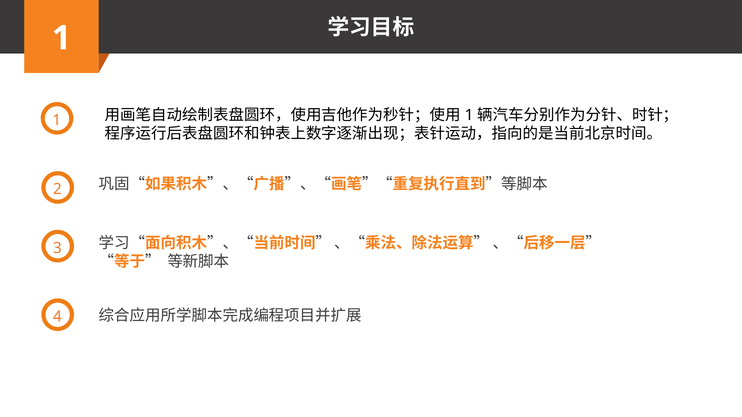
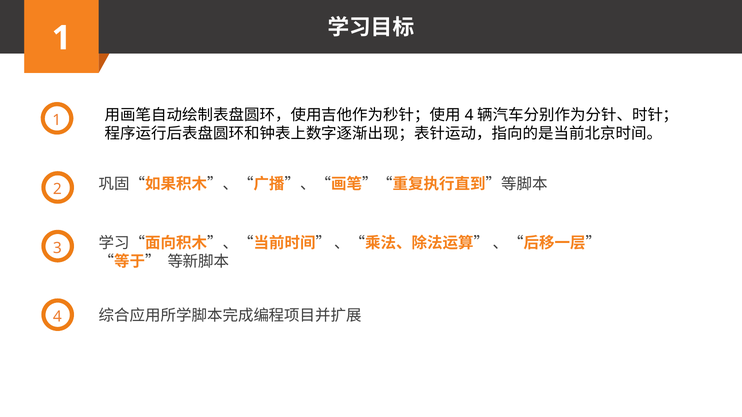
1 at (469, 115): 1 -> 4
